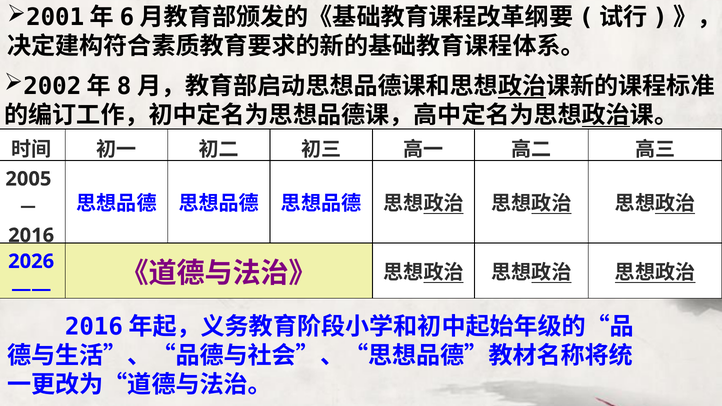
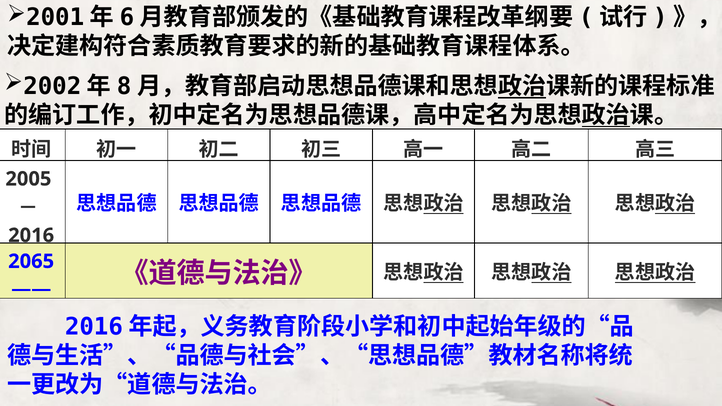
2026: 2026 -> 2065
